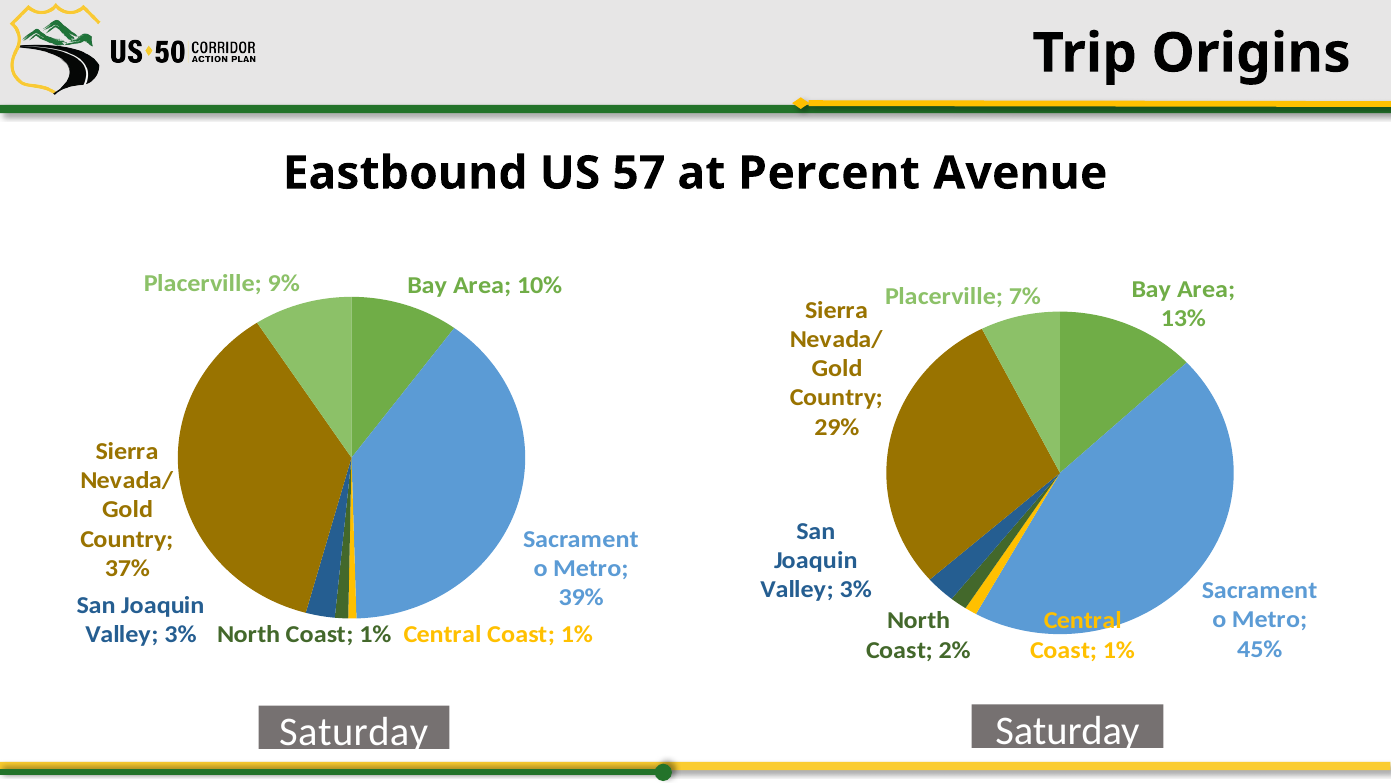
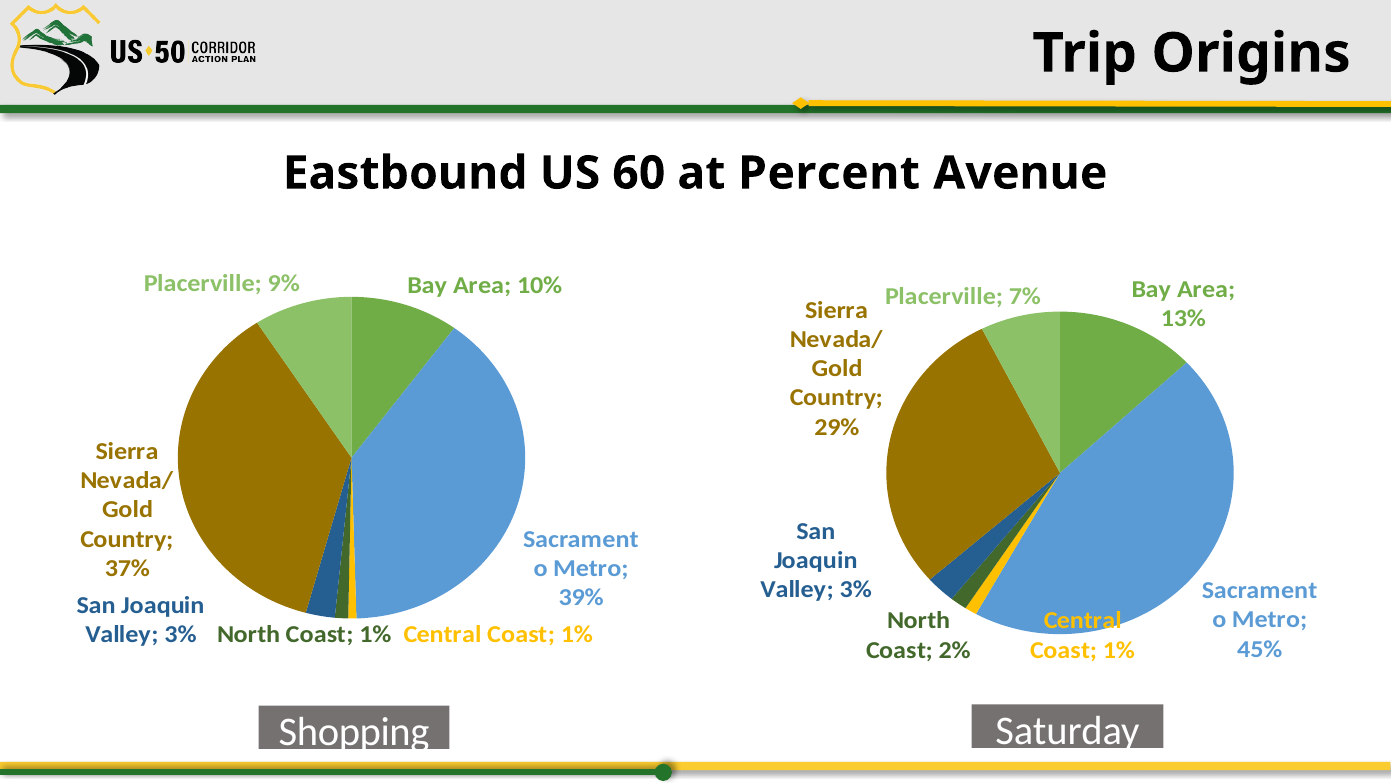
57: 57 -> 60
Saturday at (354, 732): Saturday -> Shopping
